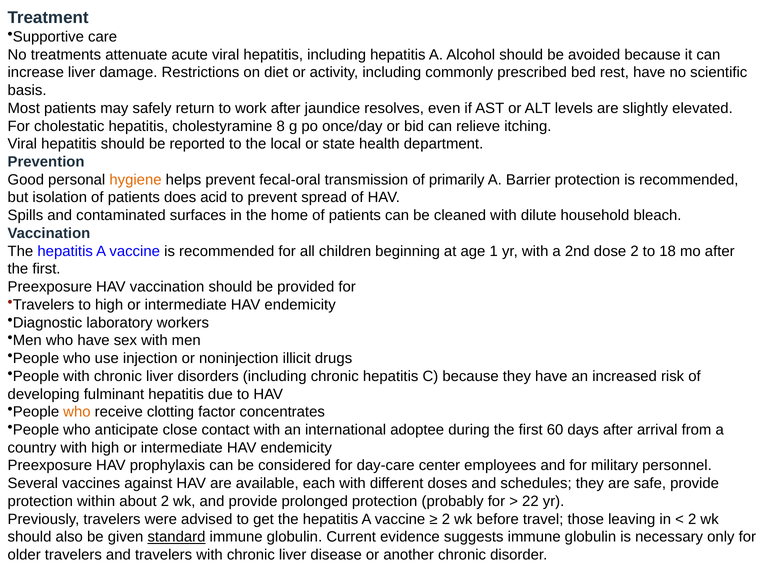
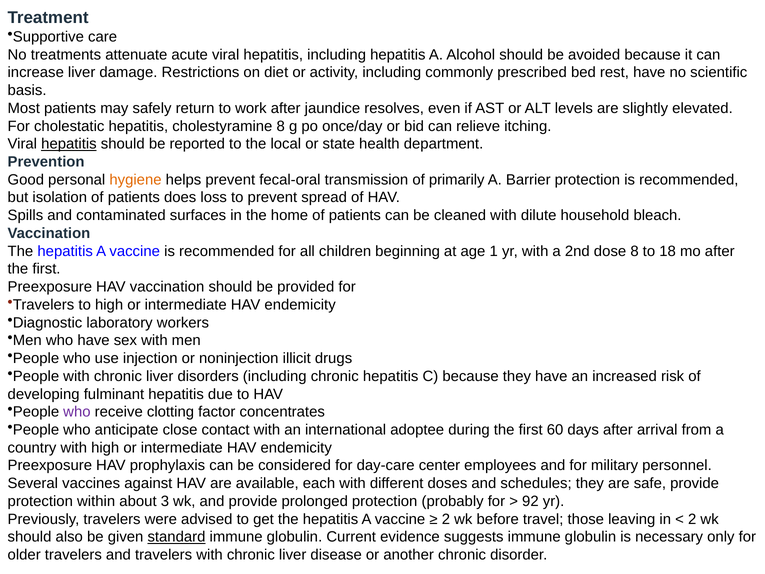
hepatitis at (69, 144) underline: none -> present
acid: acid -> loss
dose 2: 2 -> 8
who at (77, 412) colour: orange -> purple
about 2: 2 -> 3
22: 22 -> 92
